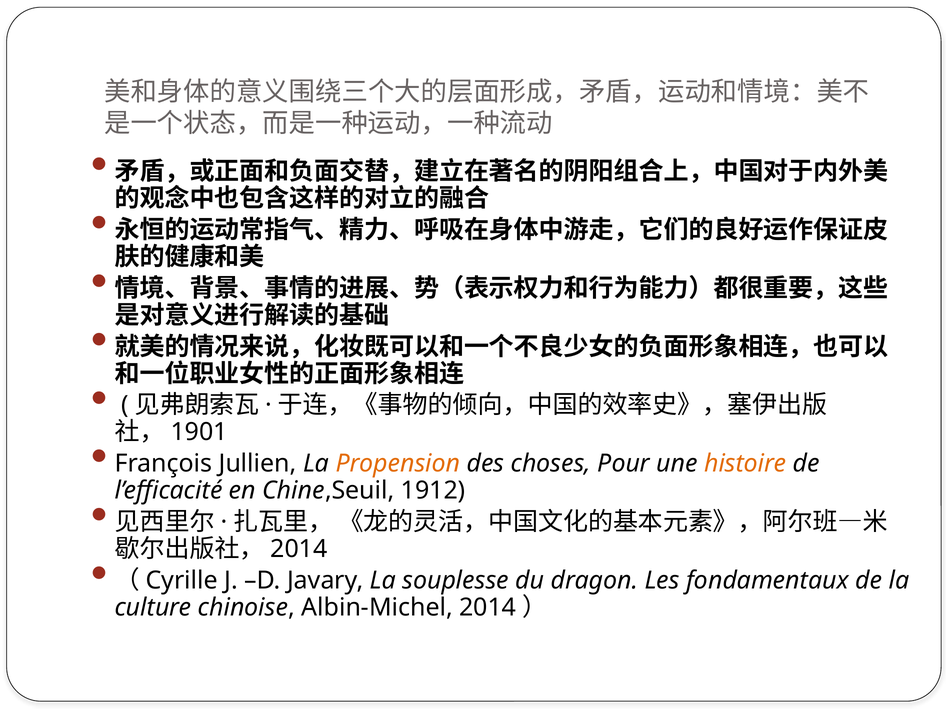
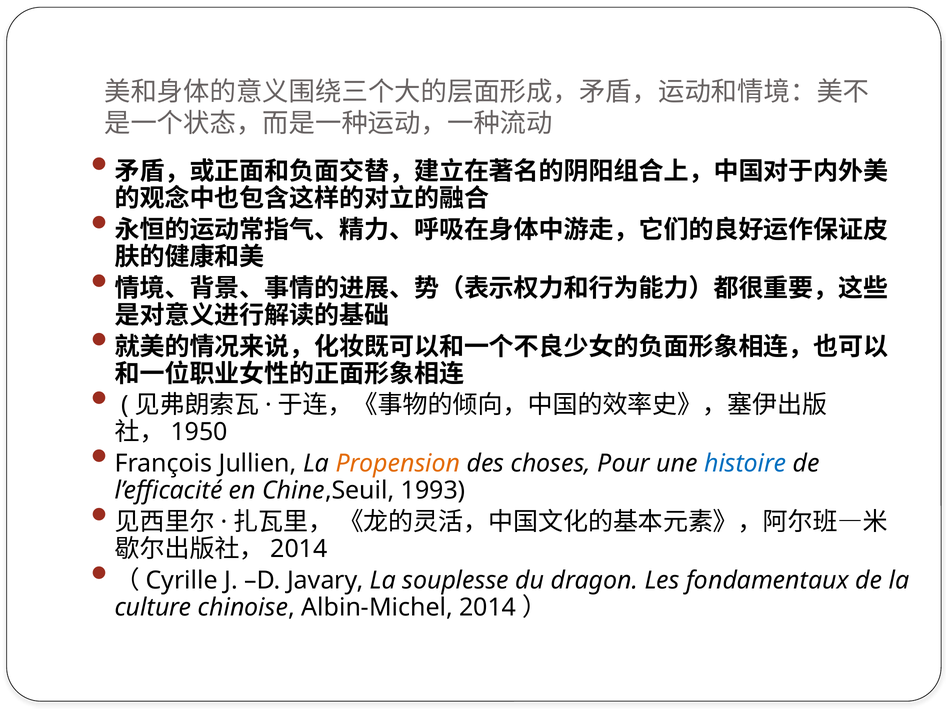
1901: 1901 -> 1950
histoire colour: orange -> blue
1912: 1912 -> 1993
